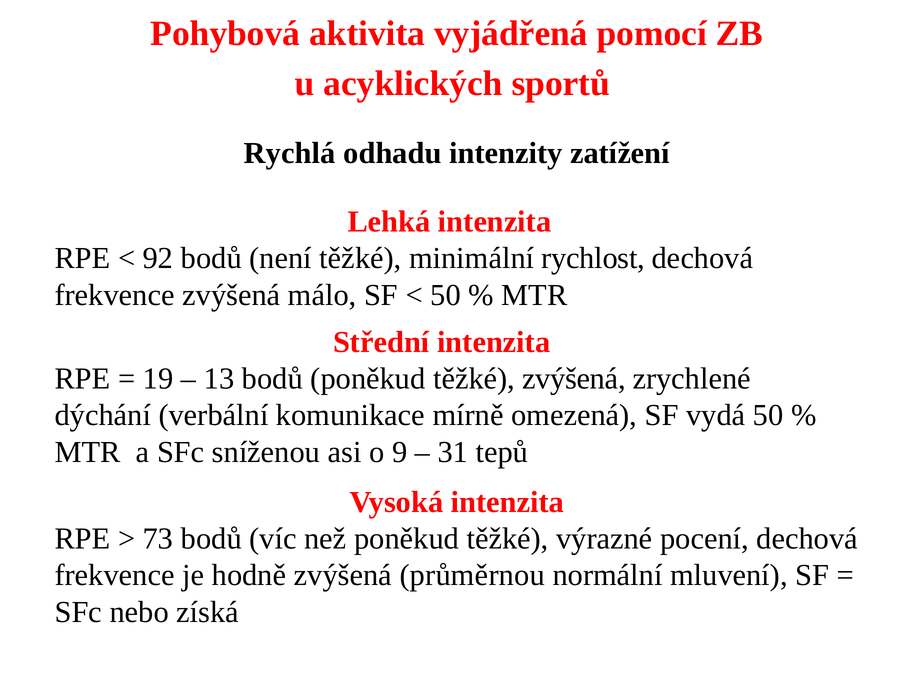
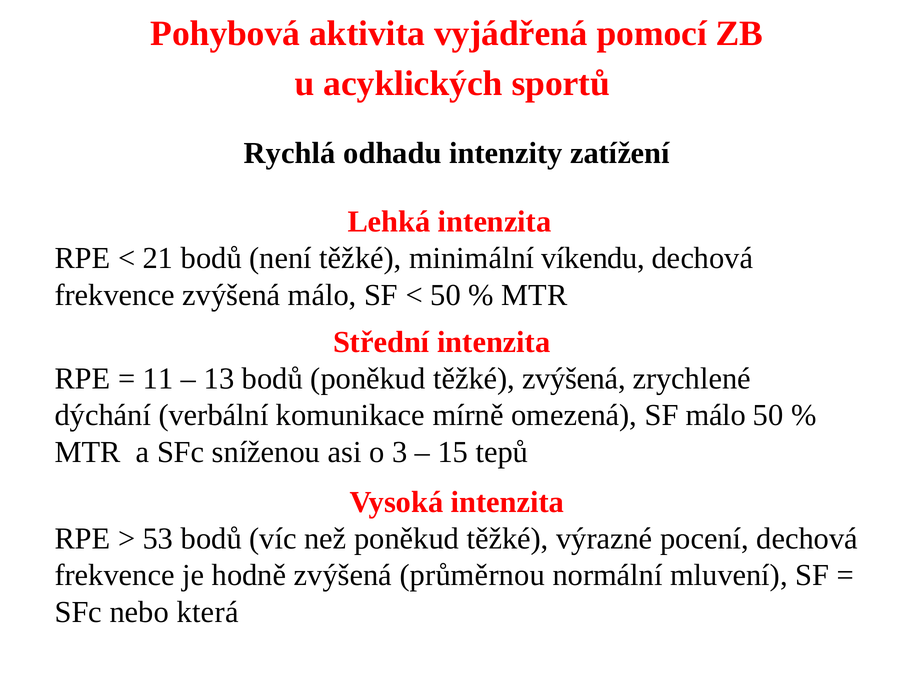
92: 92 -> 21
rychlost: rychlost -> víkendu
19: 19 -> 11
SF vydá: vydá -> málo
9: 9 -> 3
31: 31 -> 15
73: 73 -> 53
získá: získá -> která
